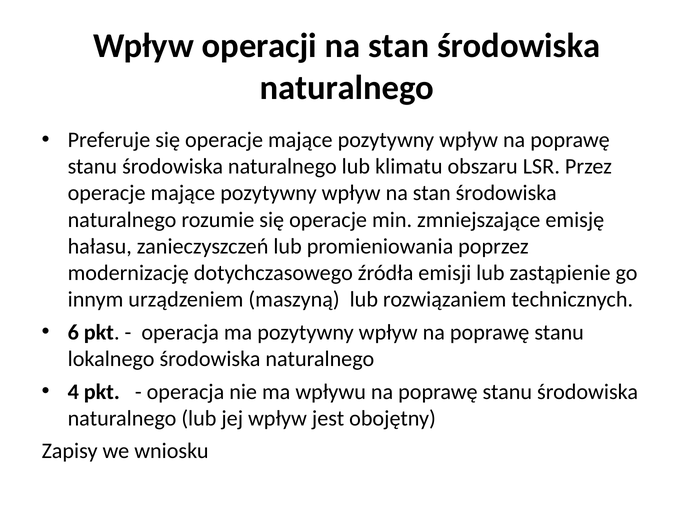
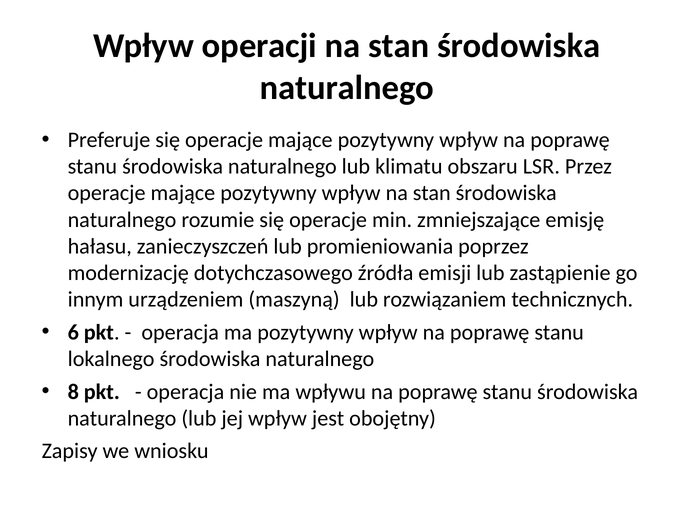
4: 4 -> 8
